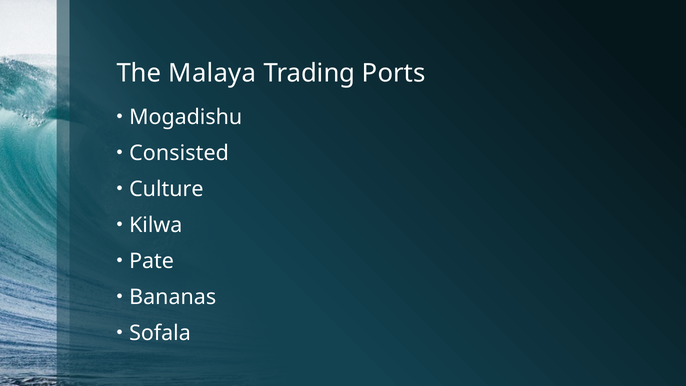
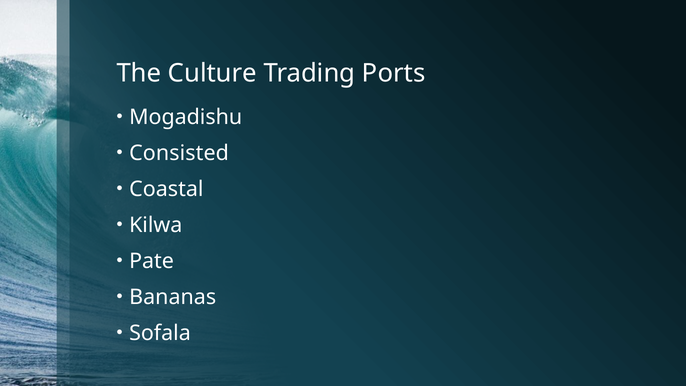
Malaya: Malaya -> Culture
Culture: Culture -> Coastal
